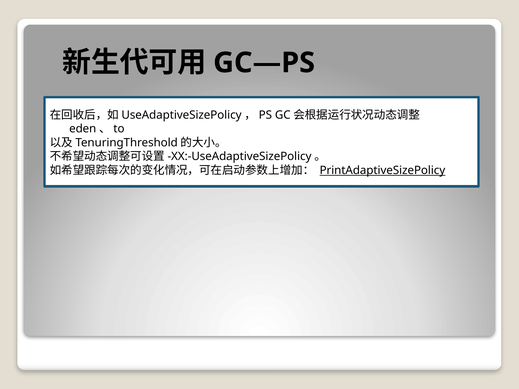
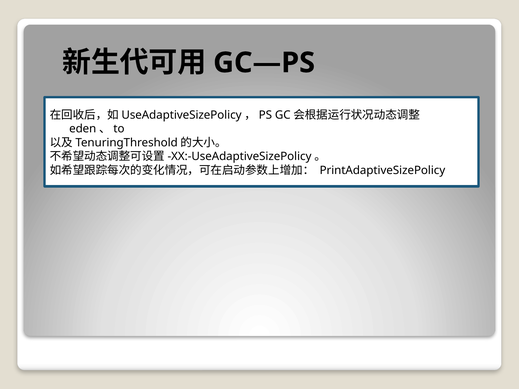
PrintAdaptiveSizePolicy underline: present -> none
